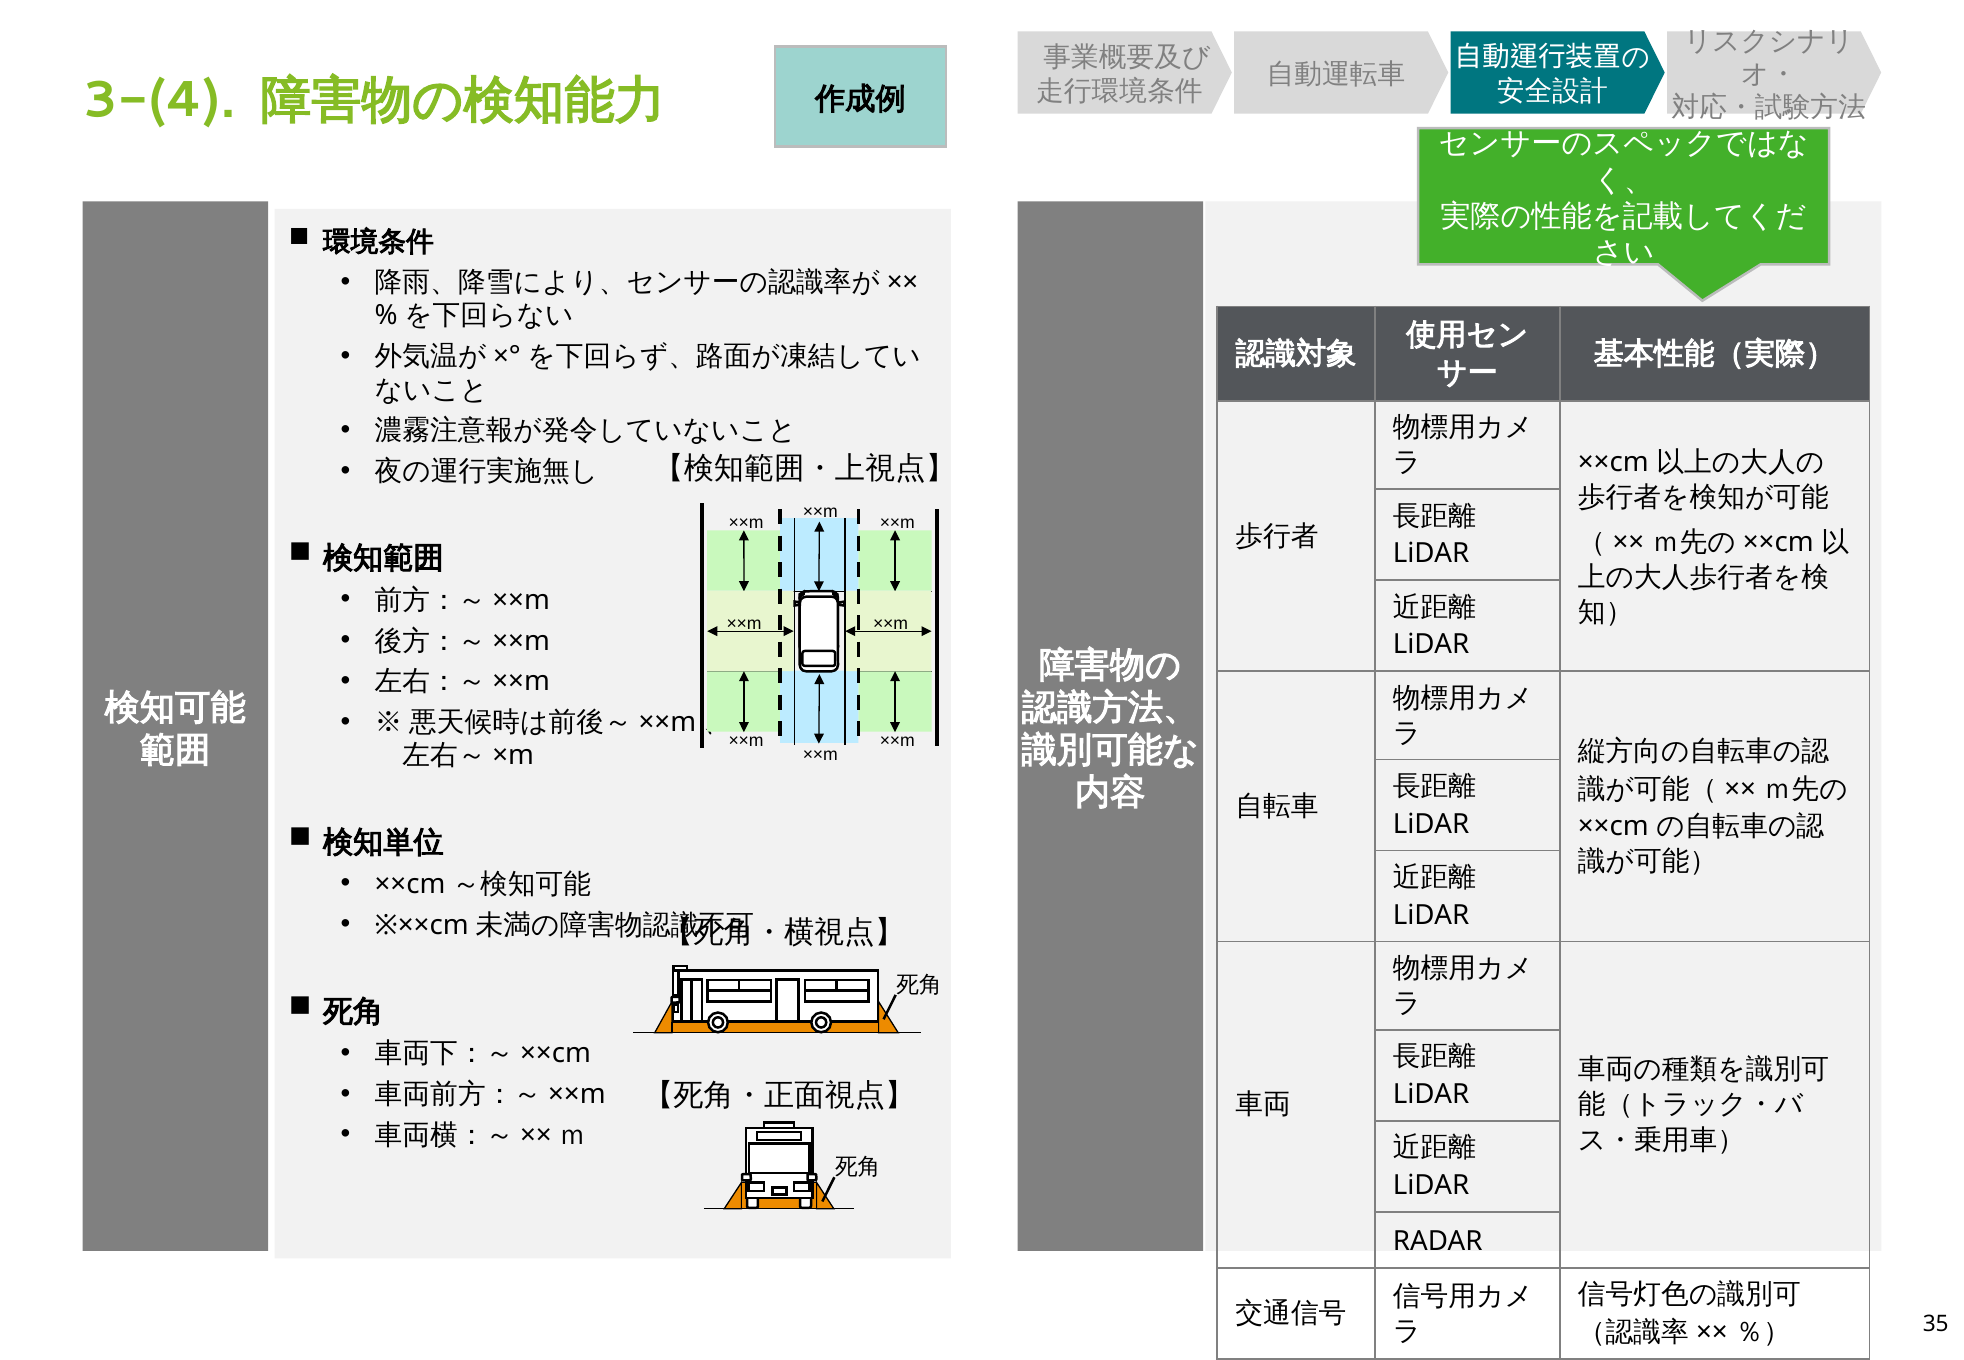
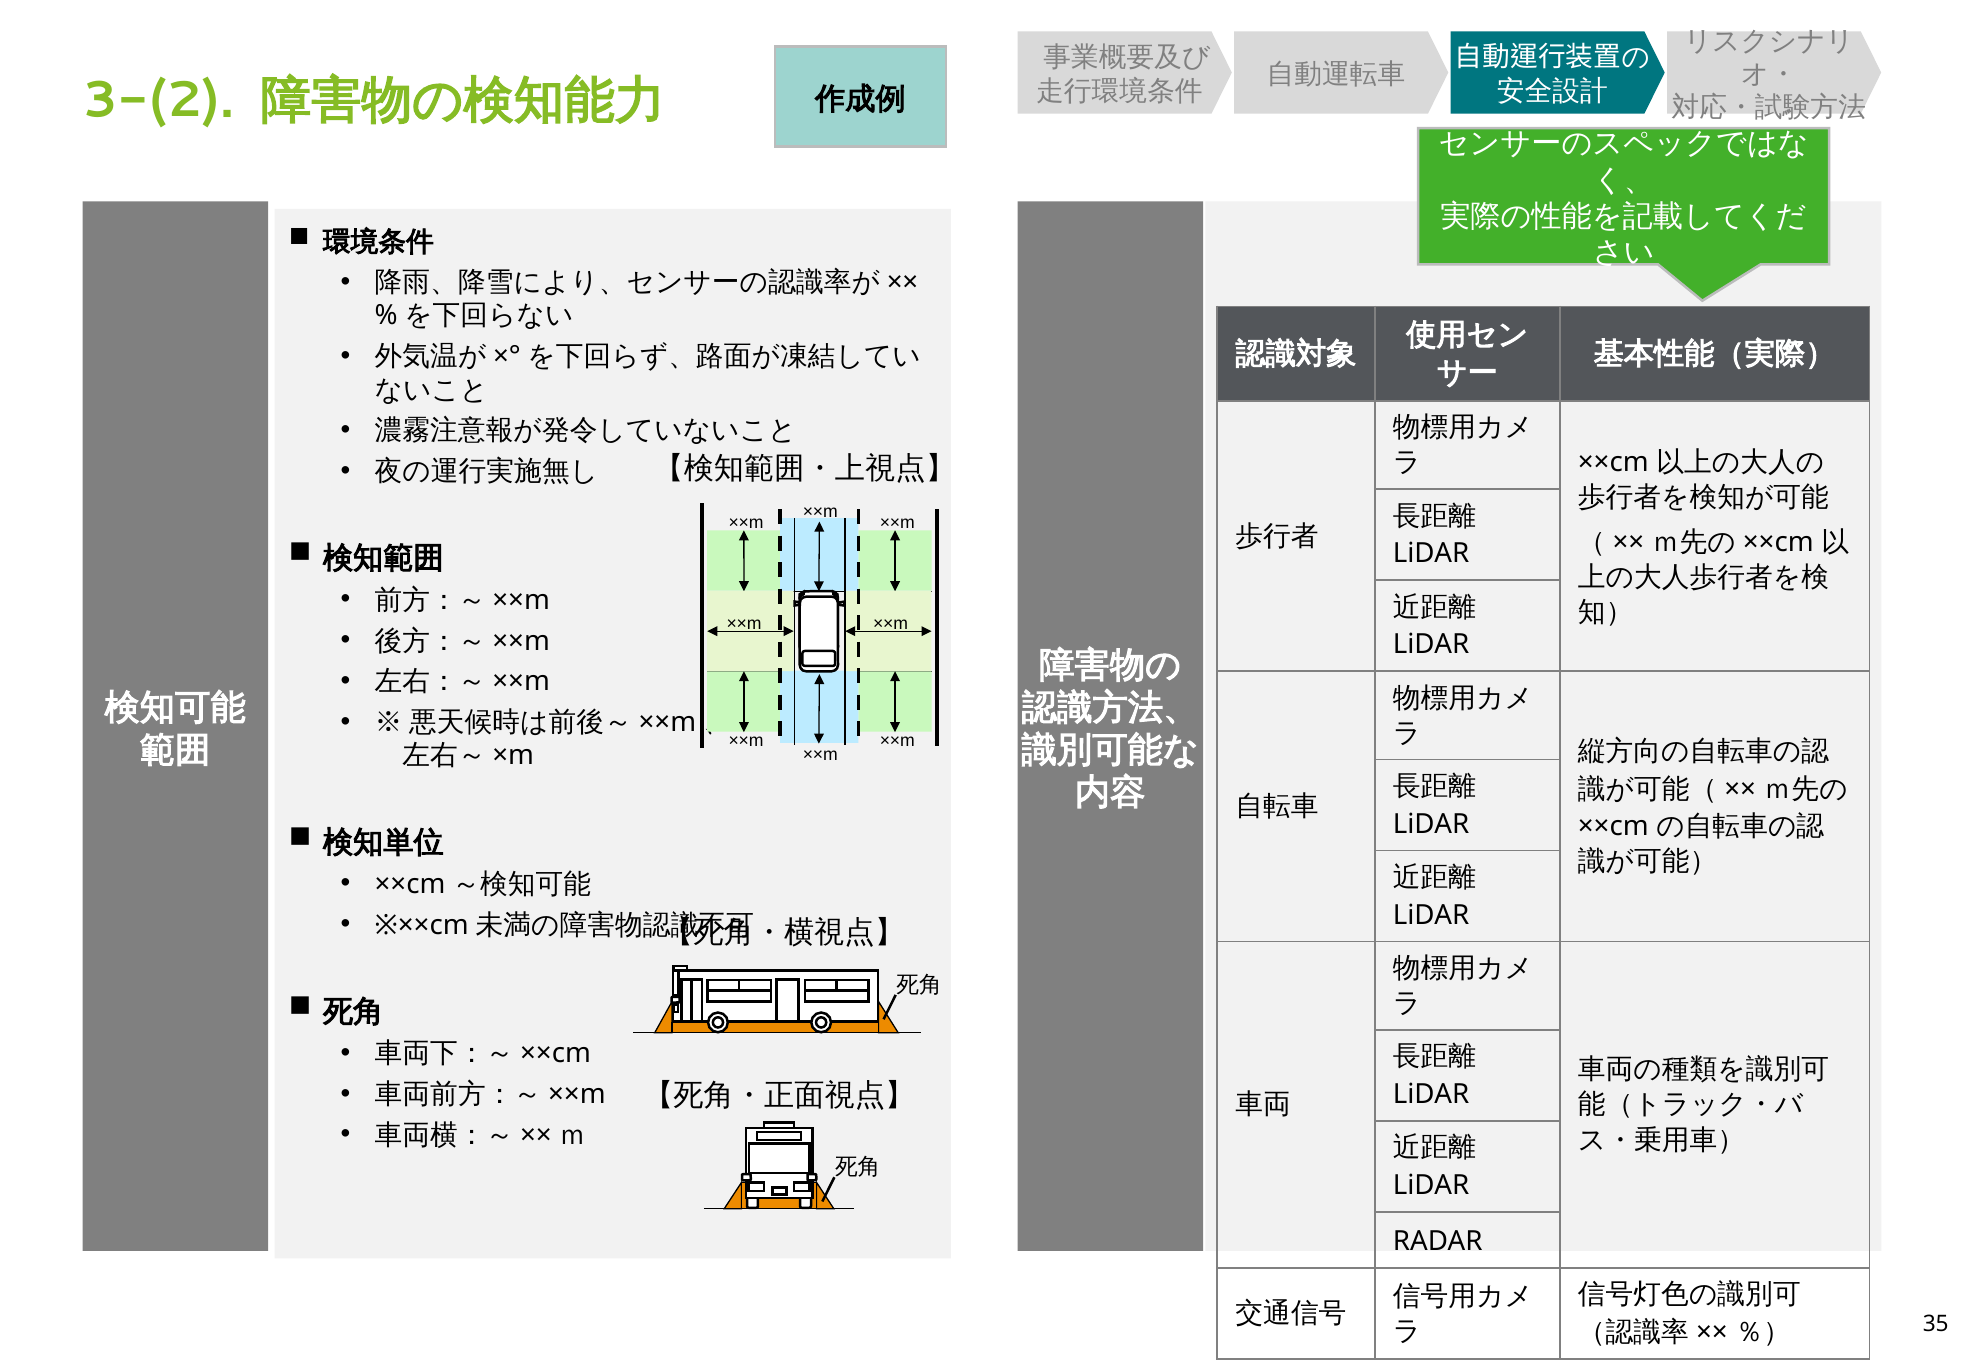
3-(4: 3-(4 -> 3-(2
